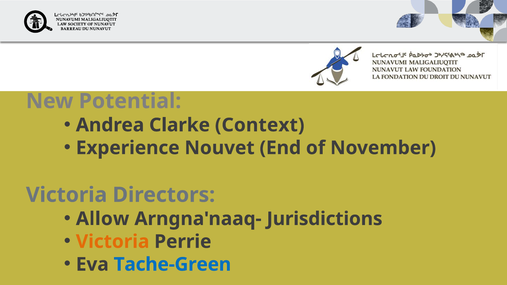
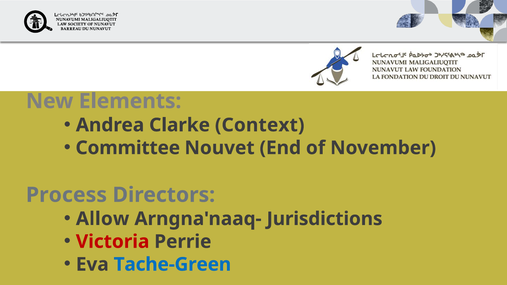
Potential: Potential -> Elements
Experience: Experience -> Committee
Victoria at (67, 195): Victoria -> Process
Victoria at (113, 242) colour: orange -> red
